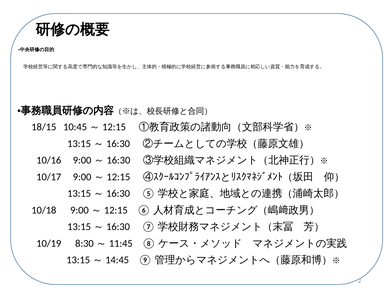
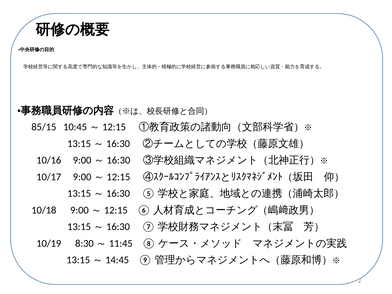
18/15: 18/15 -> 85/15
